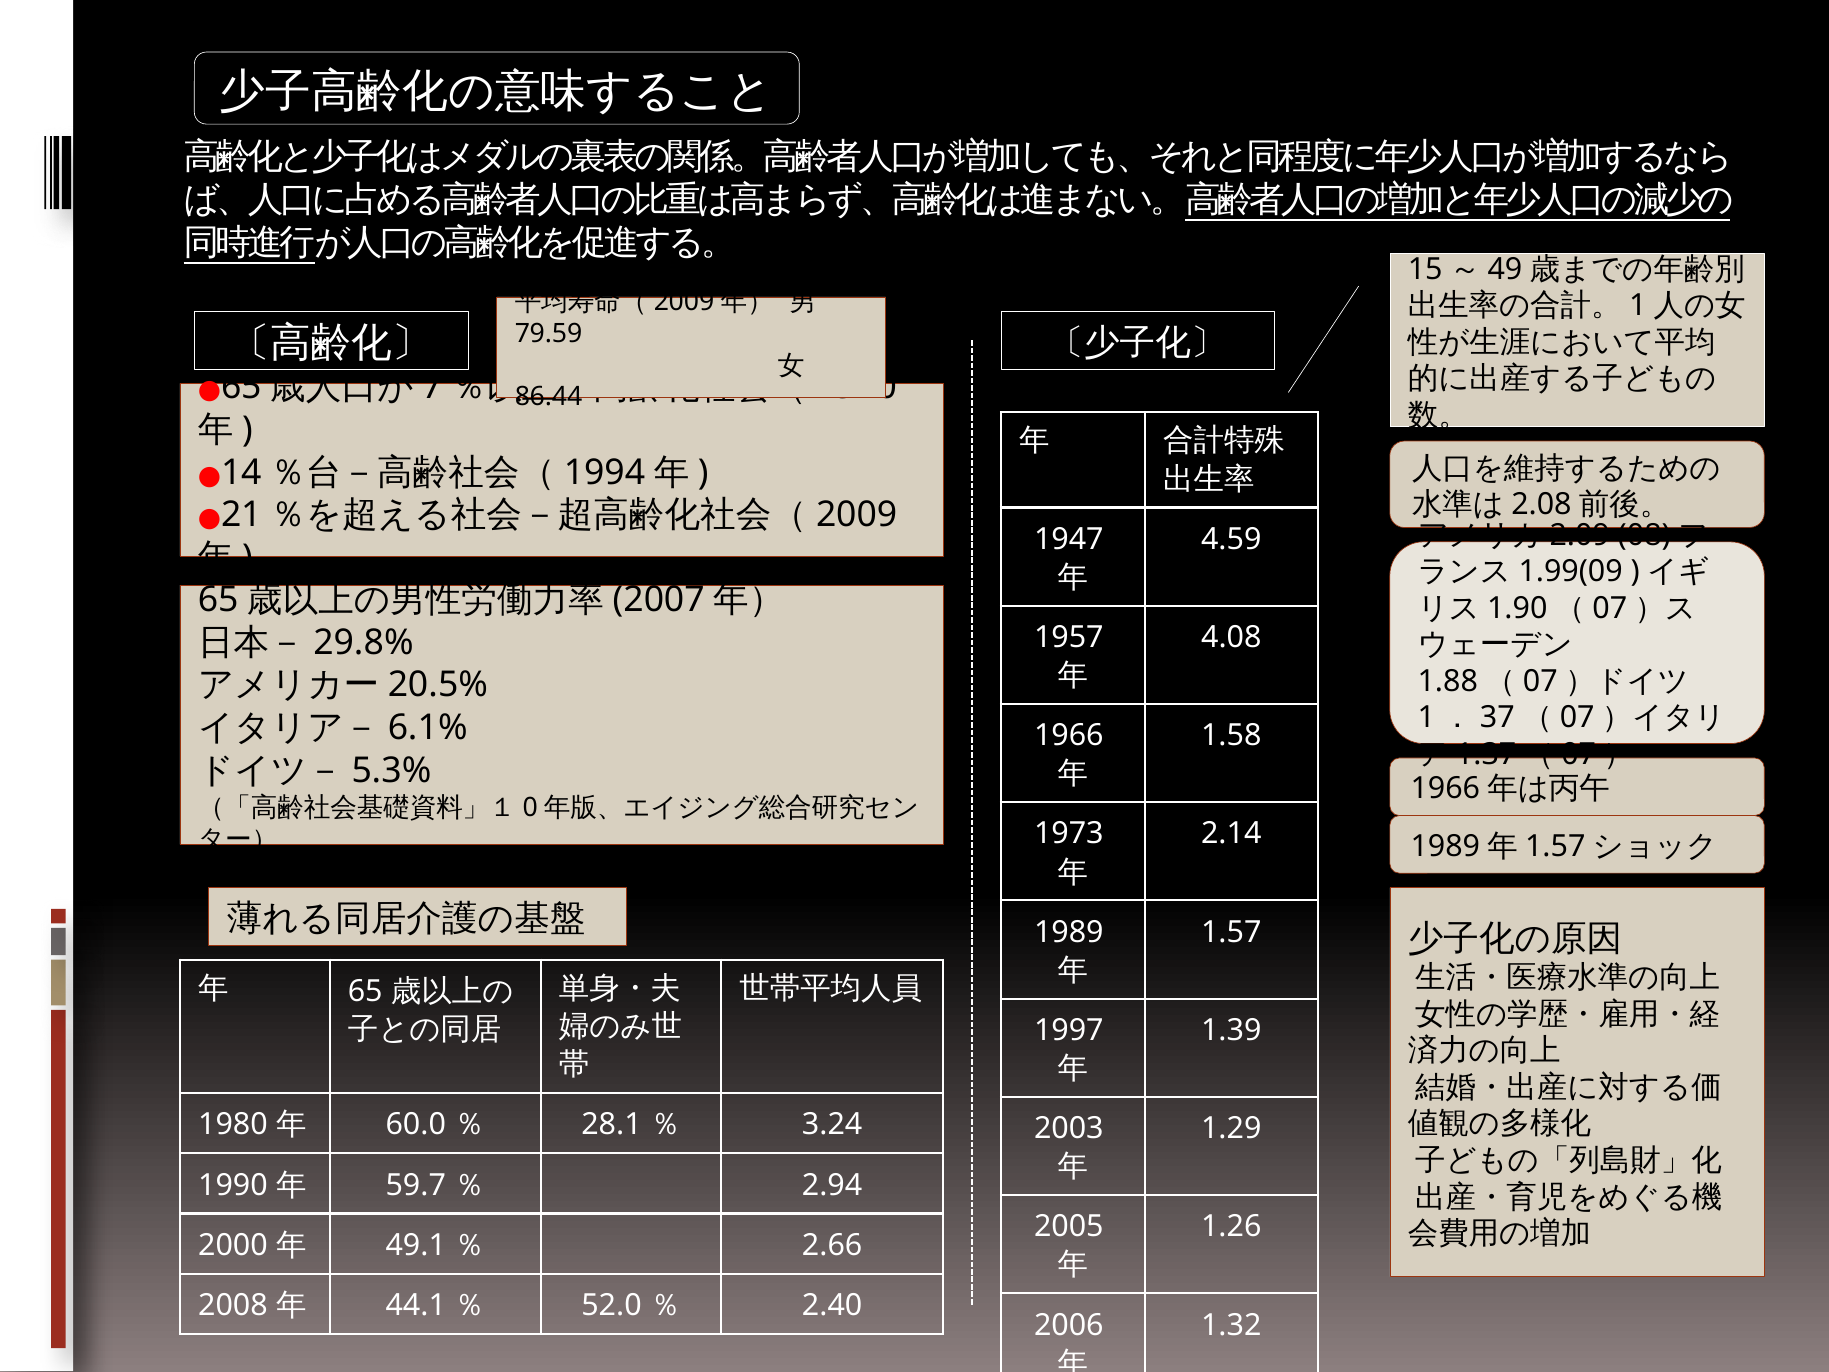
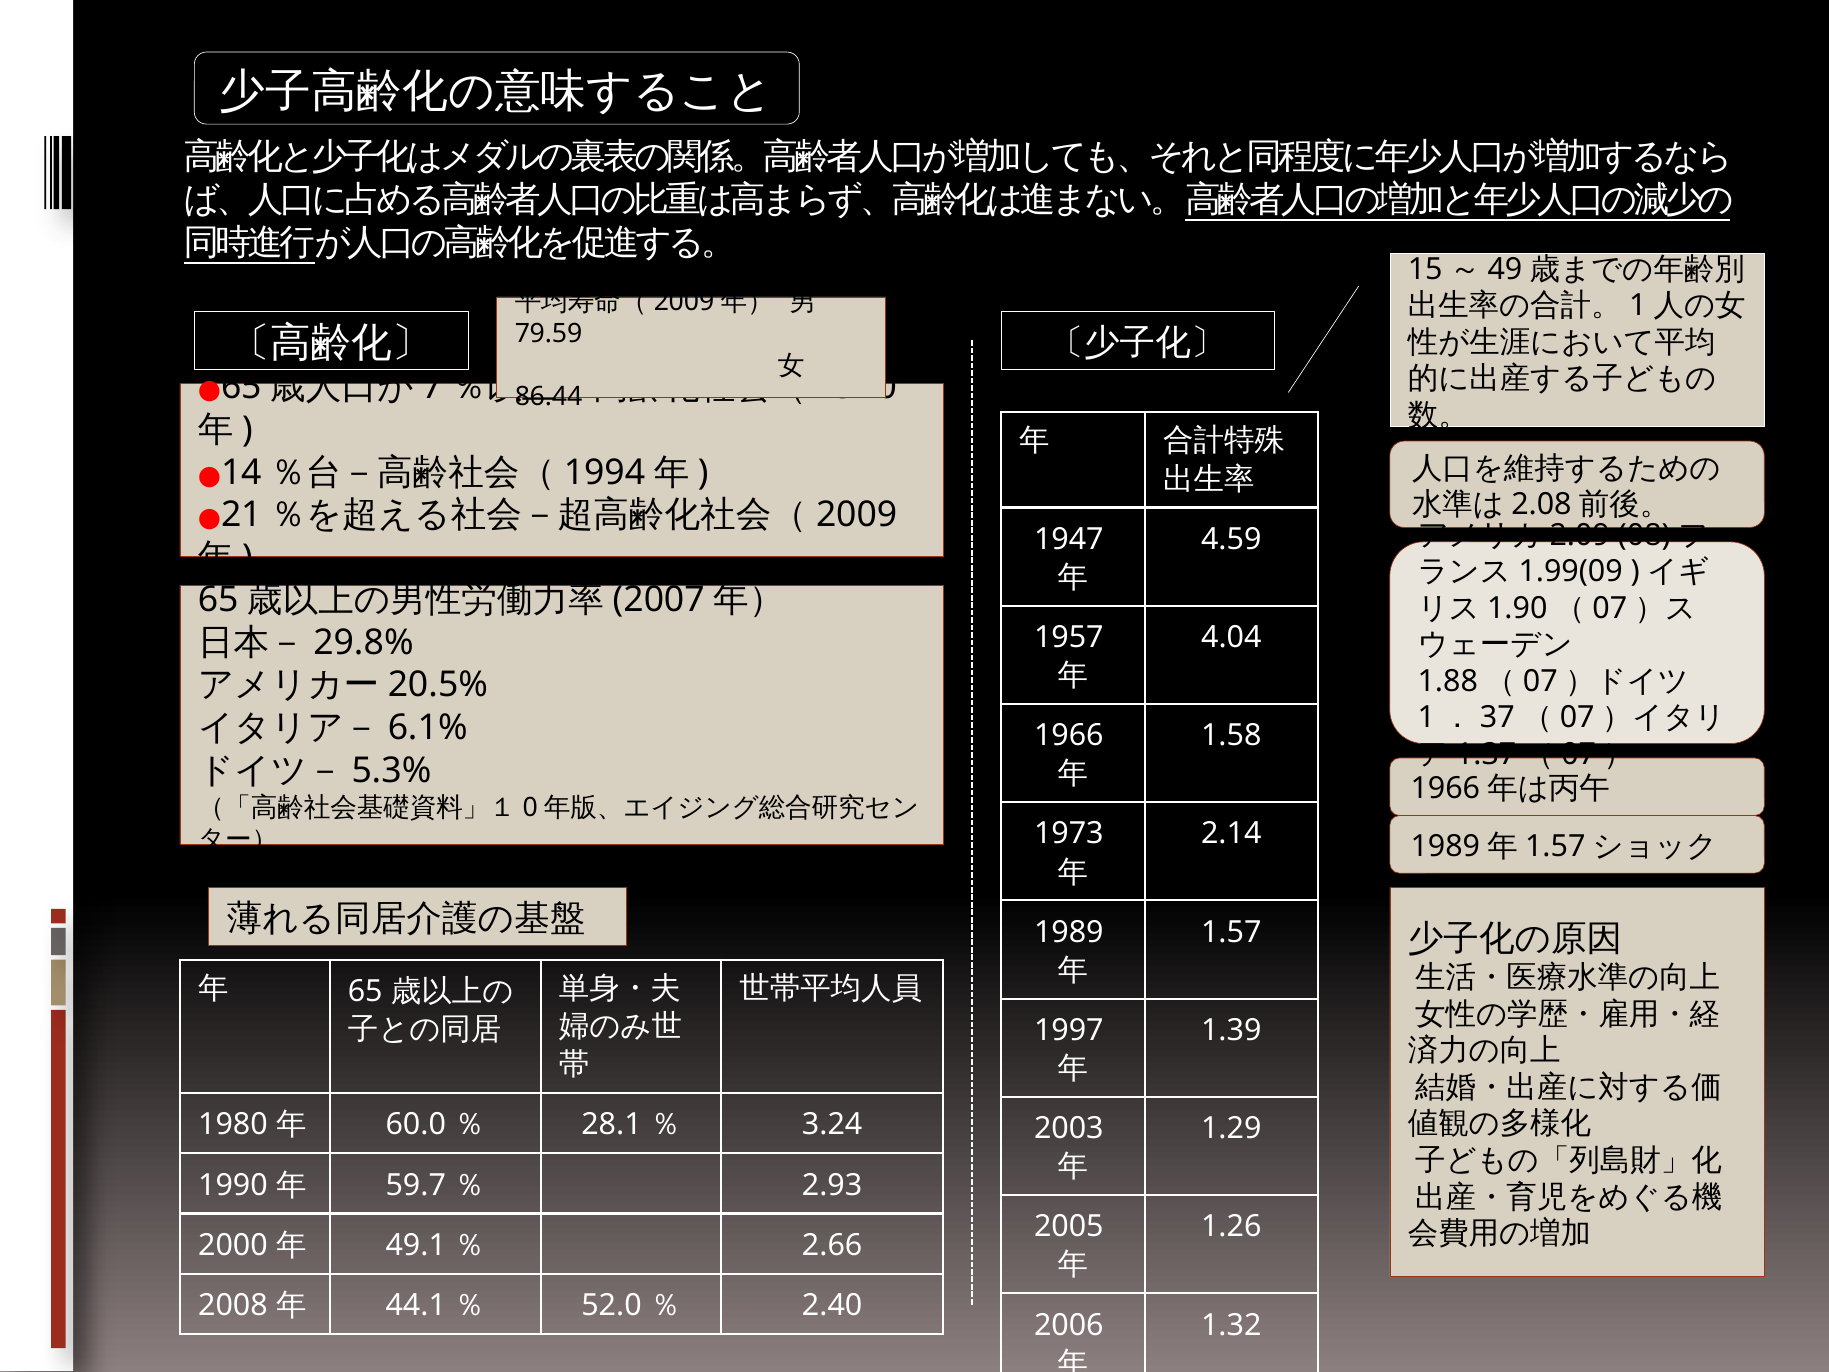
4.08: 4.08 -> 4.04
2.94: 2.94 -> 2.93
